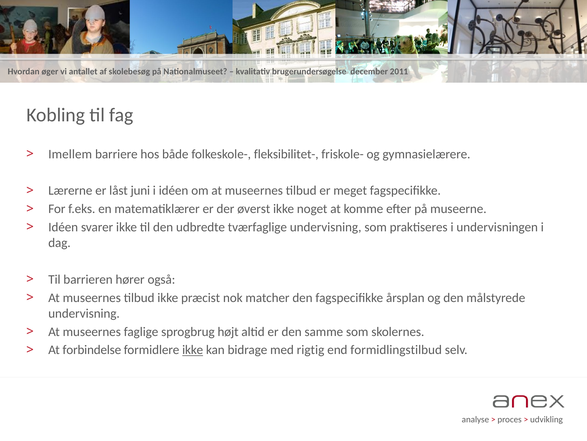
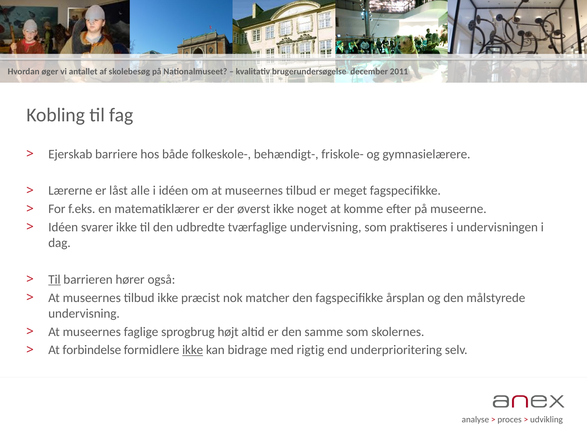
Imellem: Imellem -> Ejerskab
fleksibilitet-: fleksibilitet- -> behændigt-
juni: juni -> alle
Til at (54, 279) underline: none -> present
formidlingstilbud: formidlingstilbud -> underprioritering
